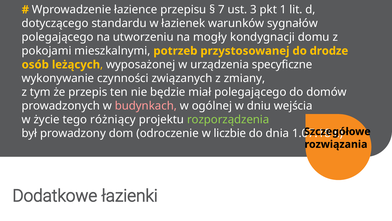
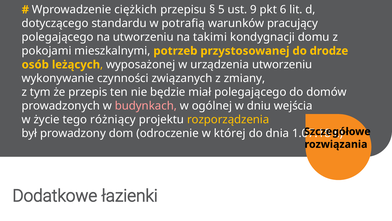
łazience: łazience -> ciężkich
7: 7 -> 5
3: 3 -> 9
1: 1 -> 6
łazienek: łazienek -> potrafią
sygnałów: sygnałów -> pracujący
mogły: mogły -> takimi
urządzenia specyficzne: specyficzne -> utworzeniu
rozporządzenia colour: light green -> yellow
liczbie: liczbie -> której
